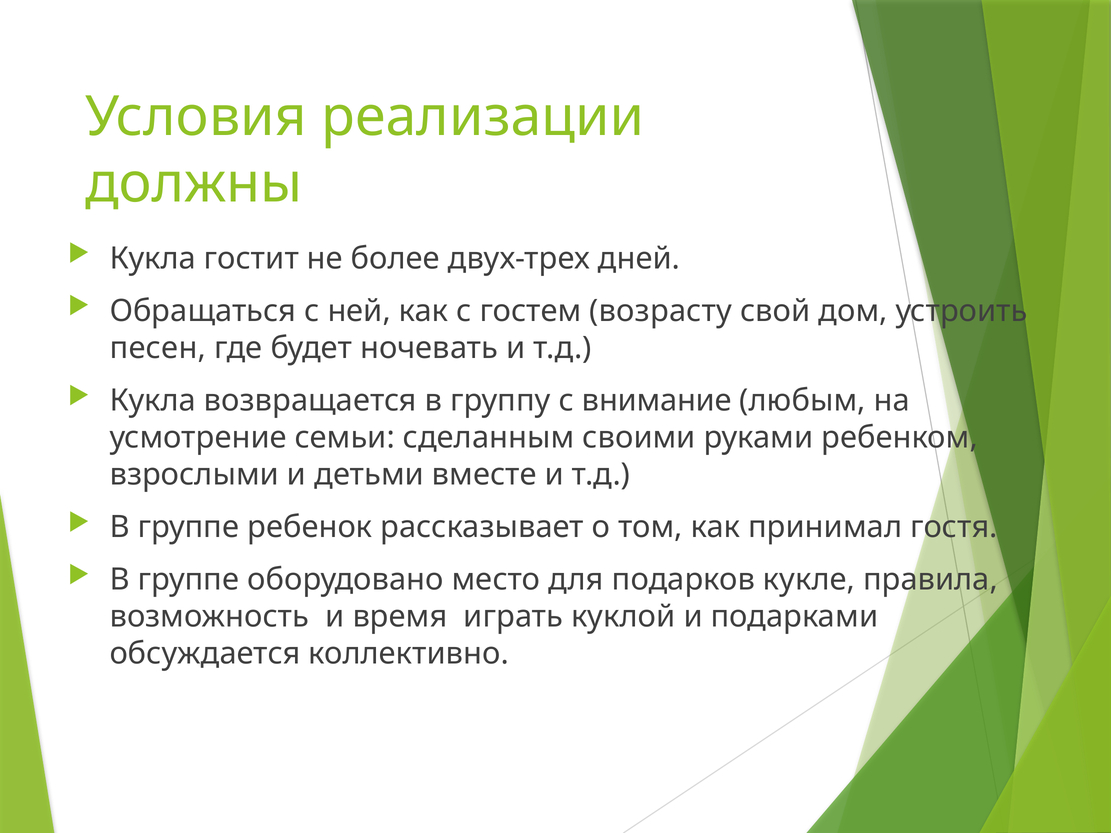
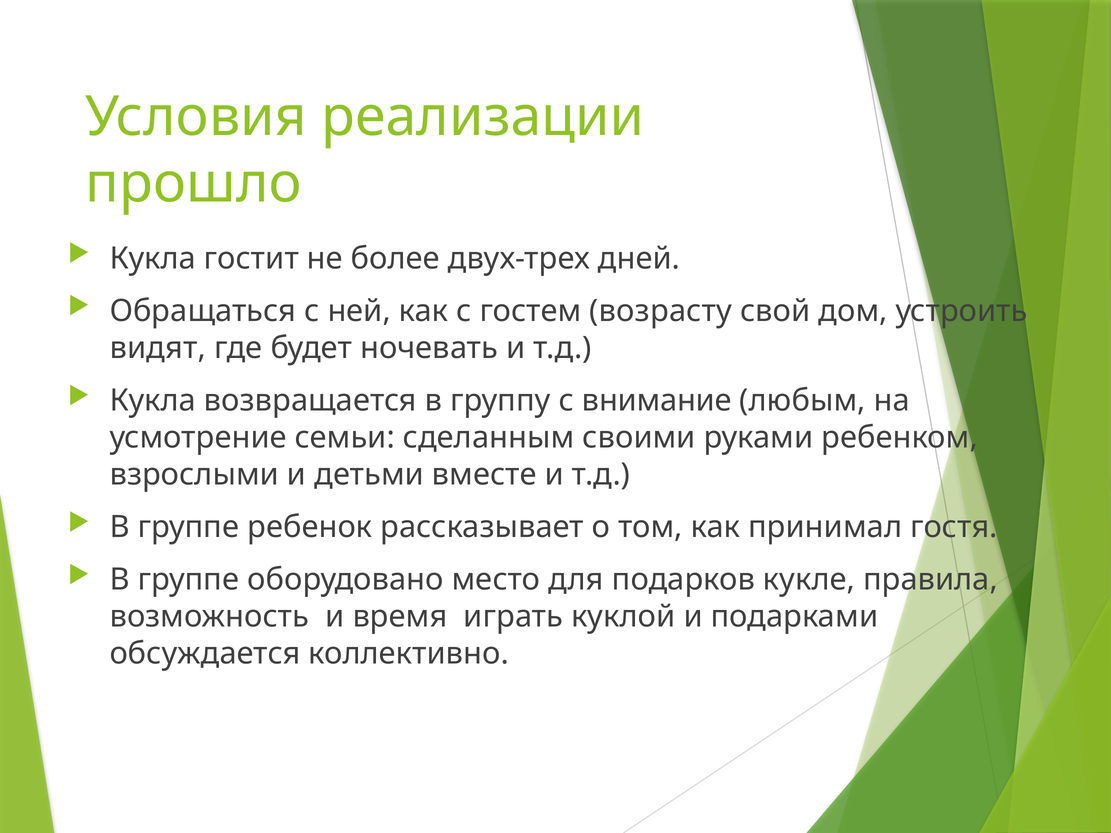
должны: должны -> прошло
песен: песен -> видят
